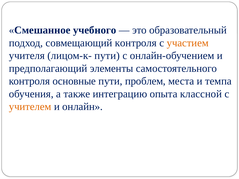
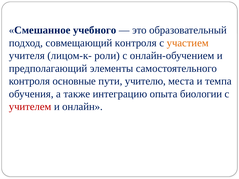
лицом-к- пути: пути -> роли
проблем: проблем -> учителю
классной: классной -> биологии
учителем colour: orange -> red
